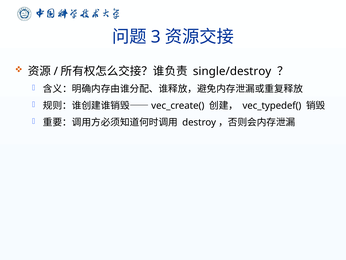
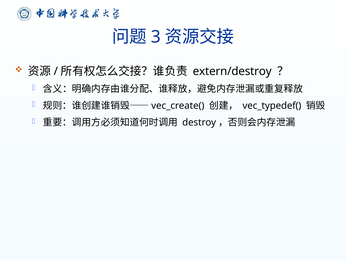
single/destroy: single/destroy -> extern/destroy
